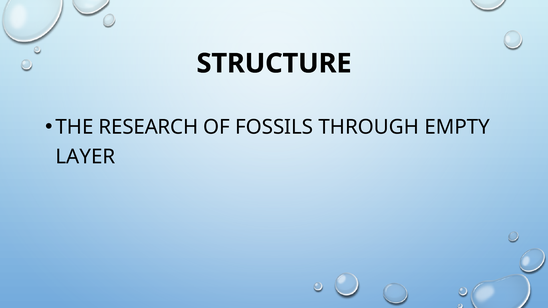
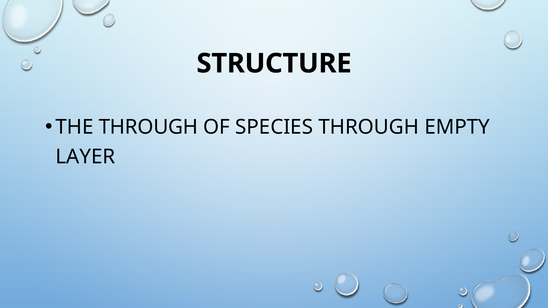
THE RESEARCH: RESEARCH -> THROUGH
FOSSILS: FOSSILS -> SPECIES
